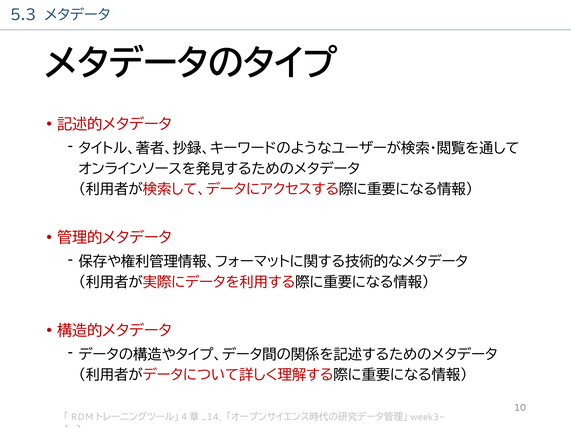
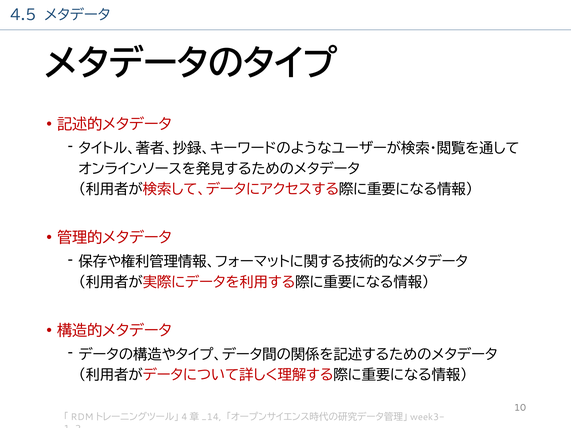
5.3: 5.3 -> 4.5
